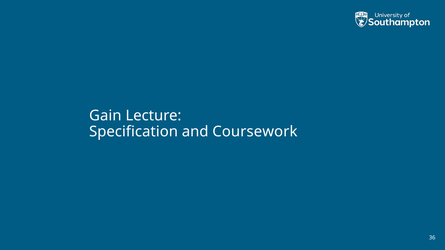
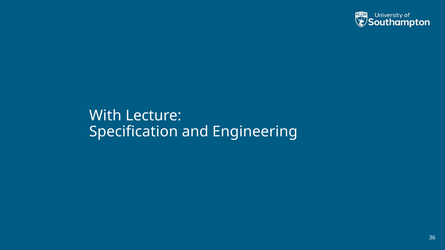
Gain: Gain -> With
Coursework: Coursework -> Engineering
